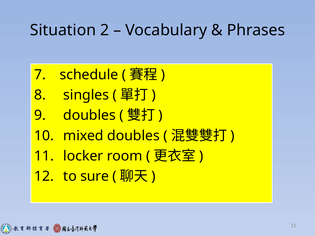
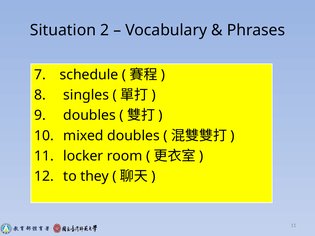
sure: sure -> they
